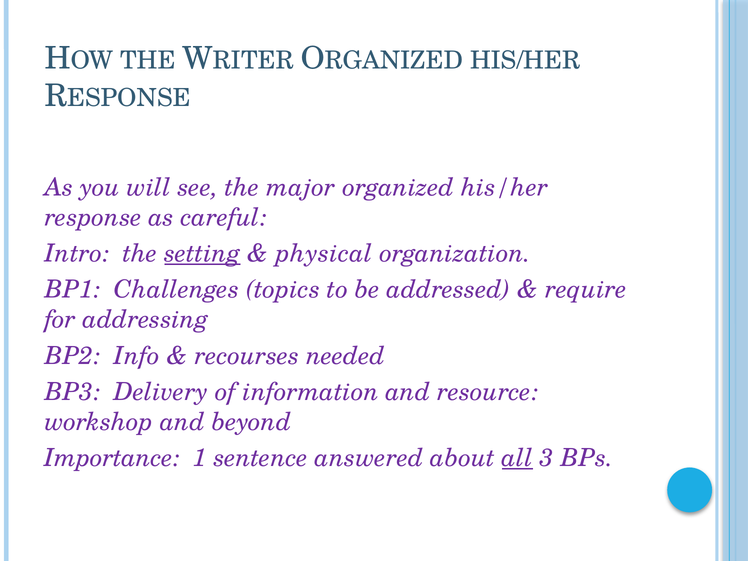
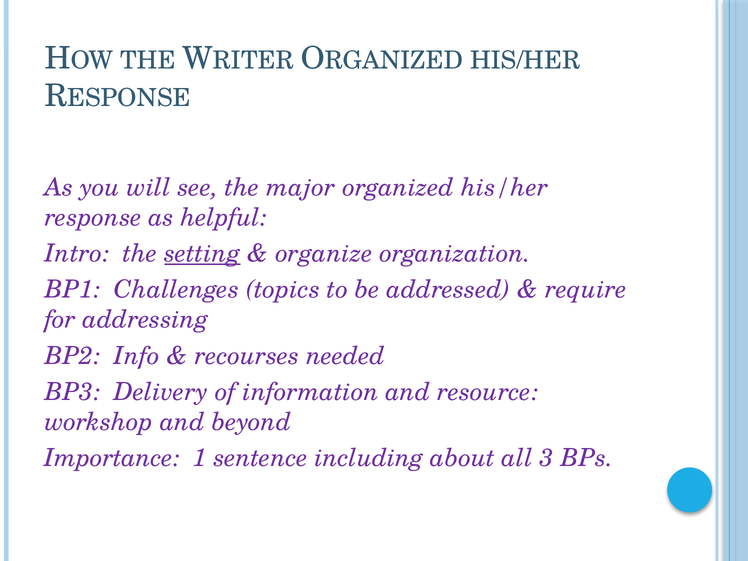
careful: careful -> helpful
physical: physical -> organize
answered: answered -> including
all underline: present -> none
